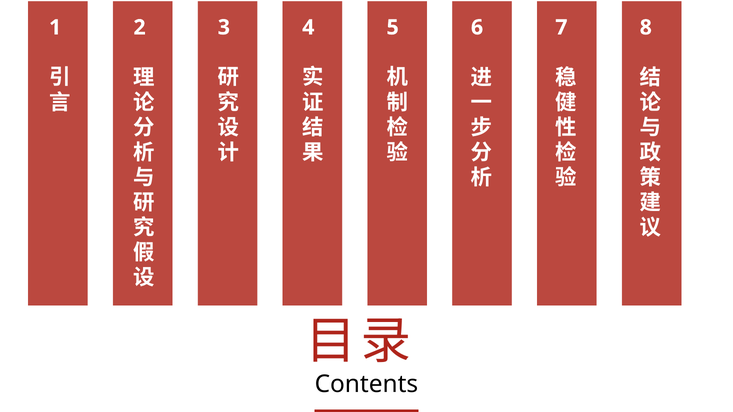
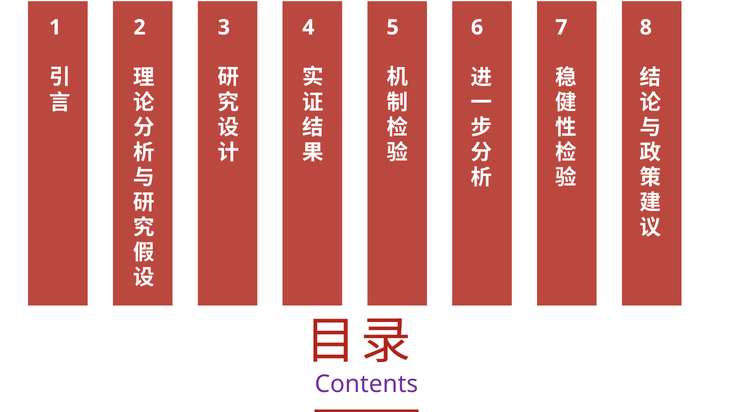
Contents colour: black -> purple
